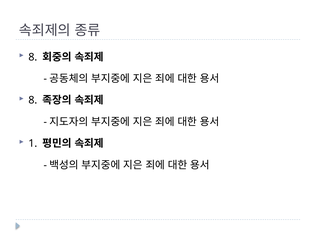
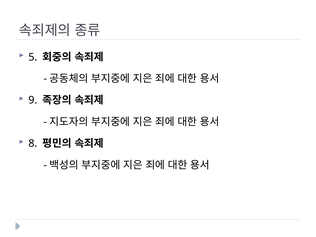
8 at (33, 57): 8 -> 5
8 at (33, 100): 8 -> 9
1: 1 -> 8
